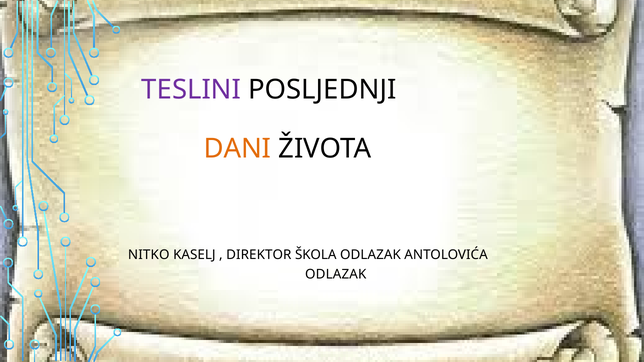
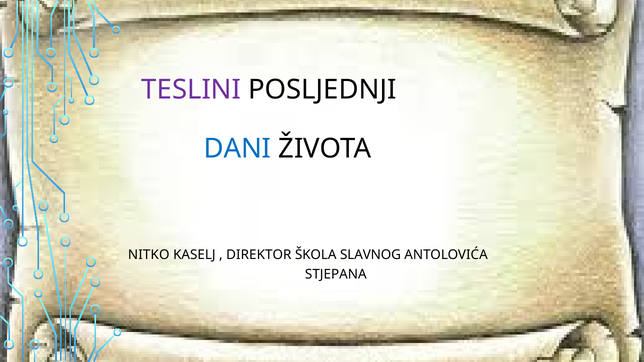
DANI colour: orange -> blue
ŠKOLA ODLAZAK: ODLAZAK -> SLAVNOG
ODLAZAK at (336, 274): ODLAZAK -> STJEPANA
